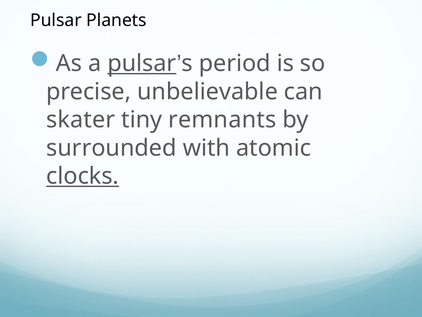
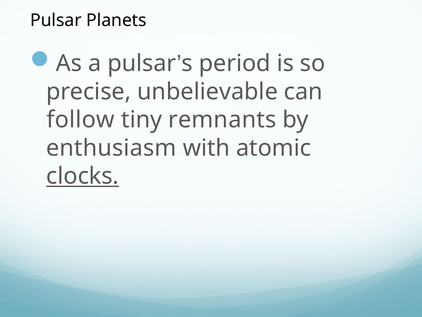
pulsar at (142, 63) underline: present -> none
skater: skater -> follow
surrounded: surrounded -> enthusiasm
